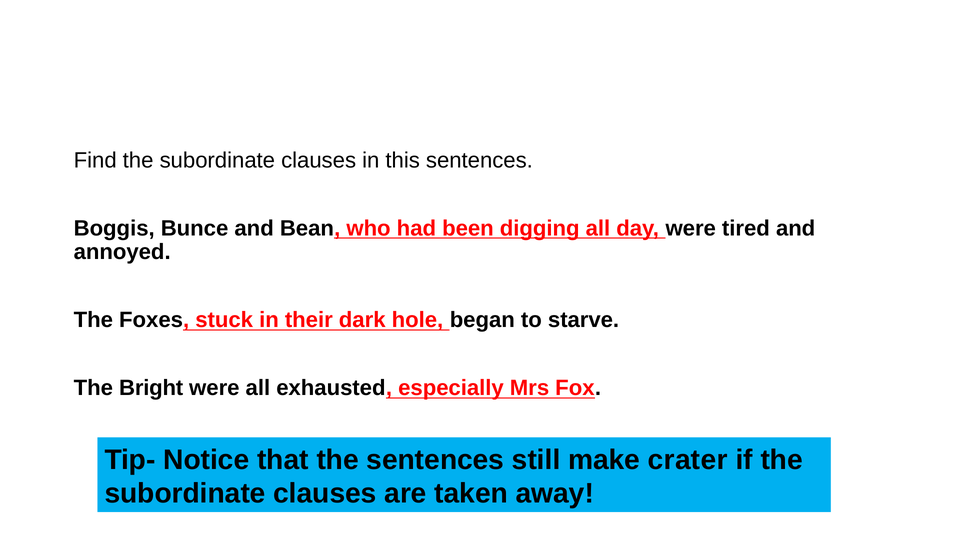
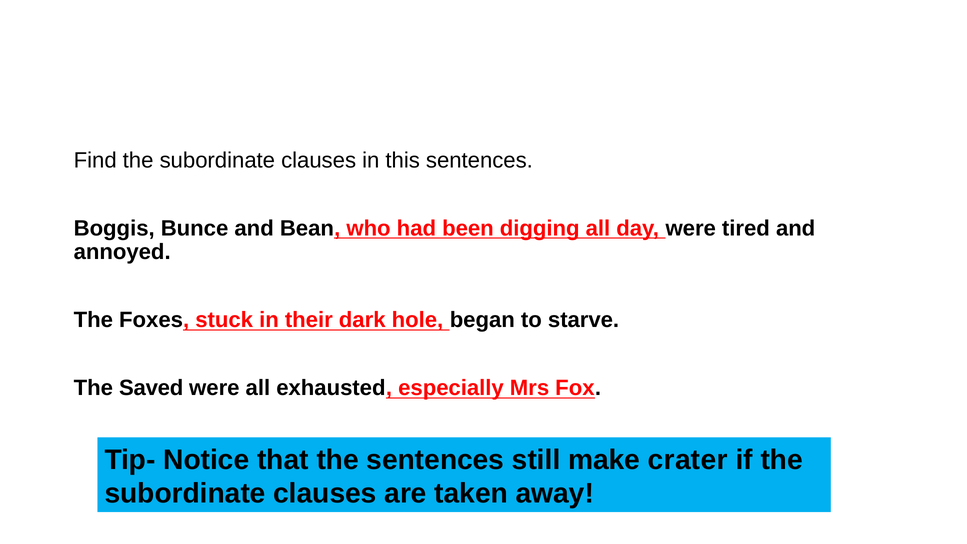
Bright: Bright -> Saved
